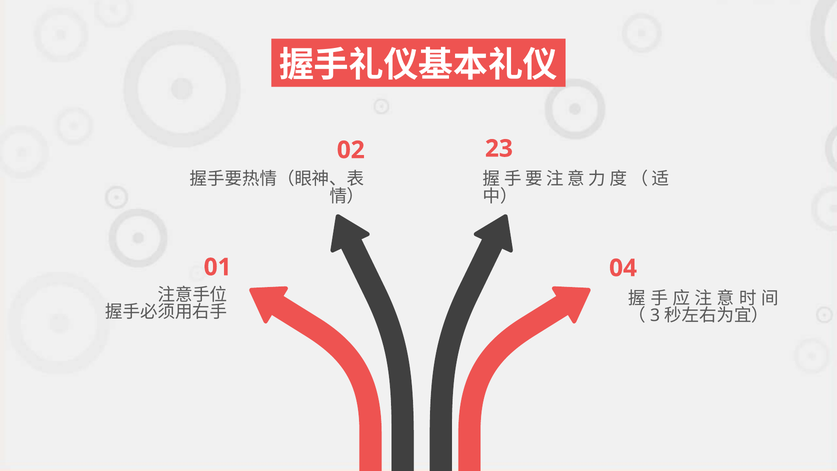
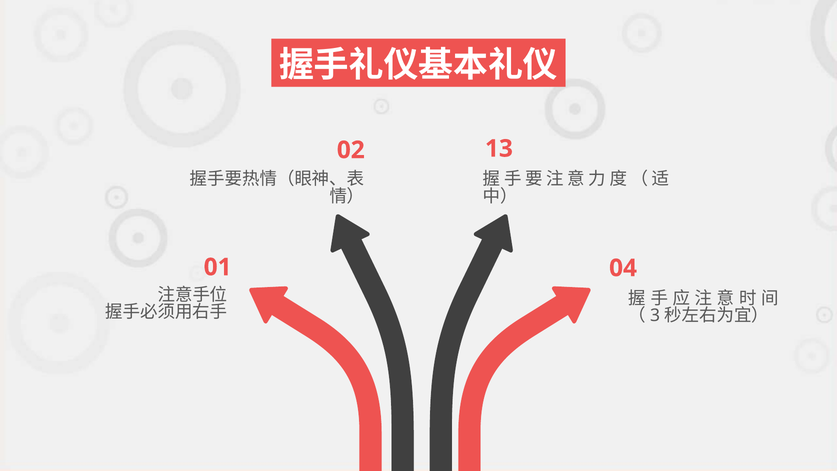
23: 23 -> 13
